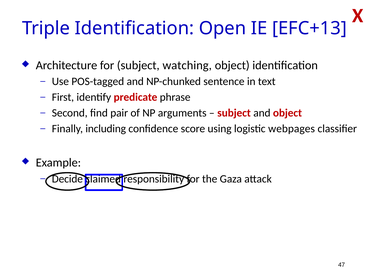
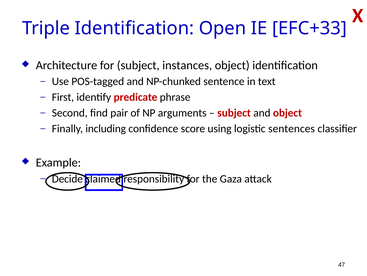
EFC+13: EFC+13 -> EFC+33
watching: watching -> instances
webpages: webpages -> sentences
